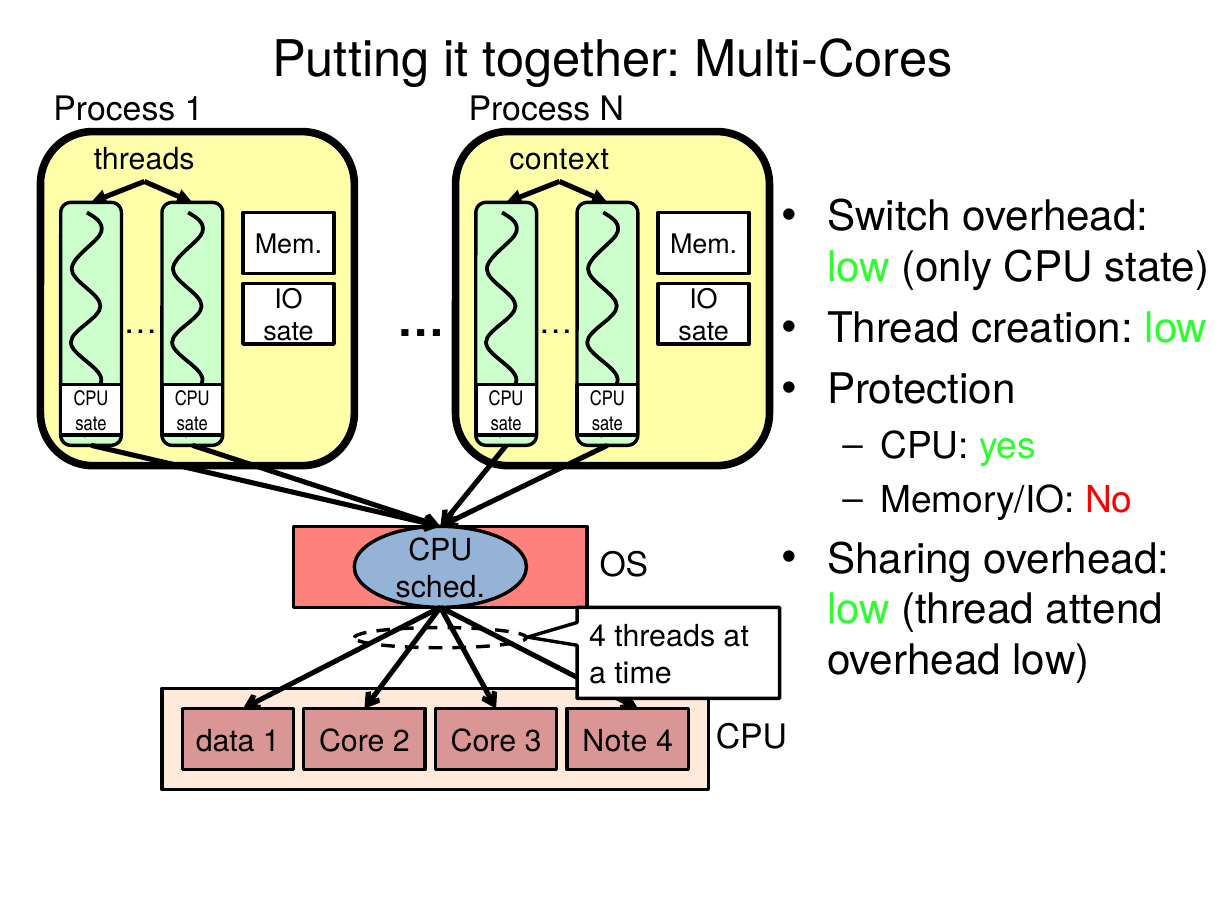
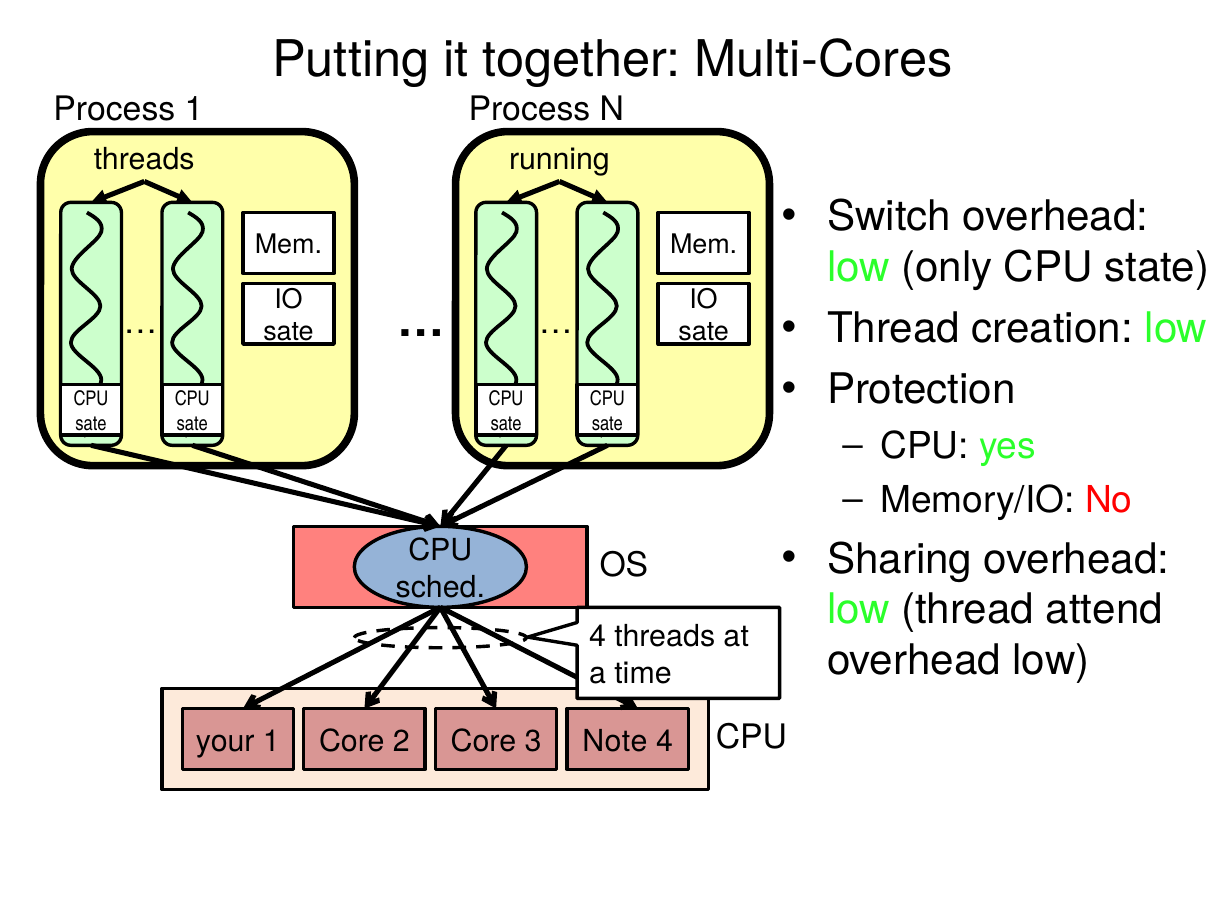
context: context -> running
data: data -> your
